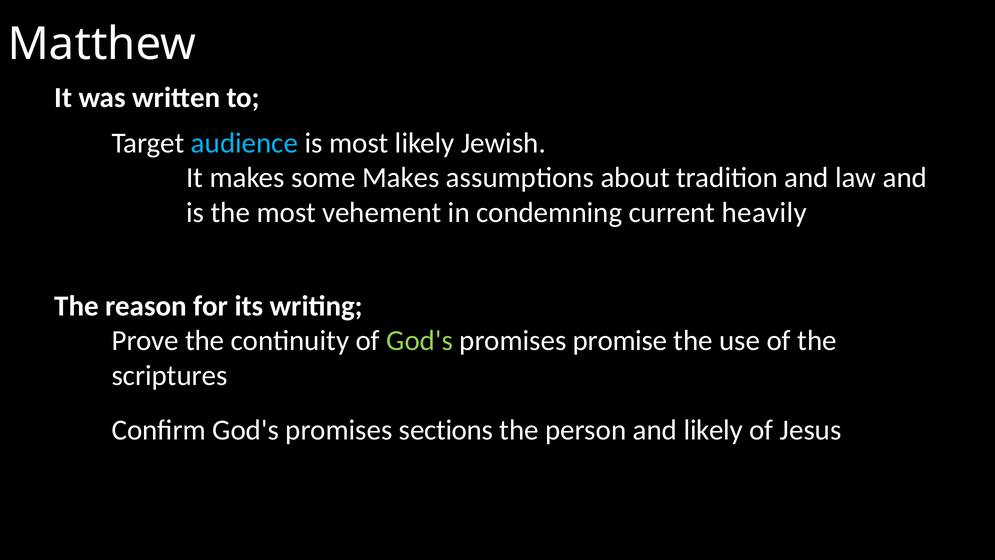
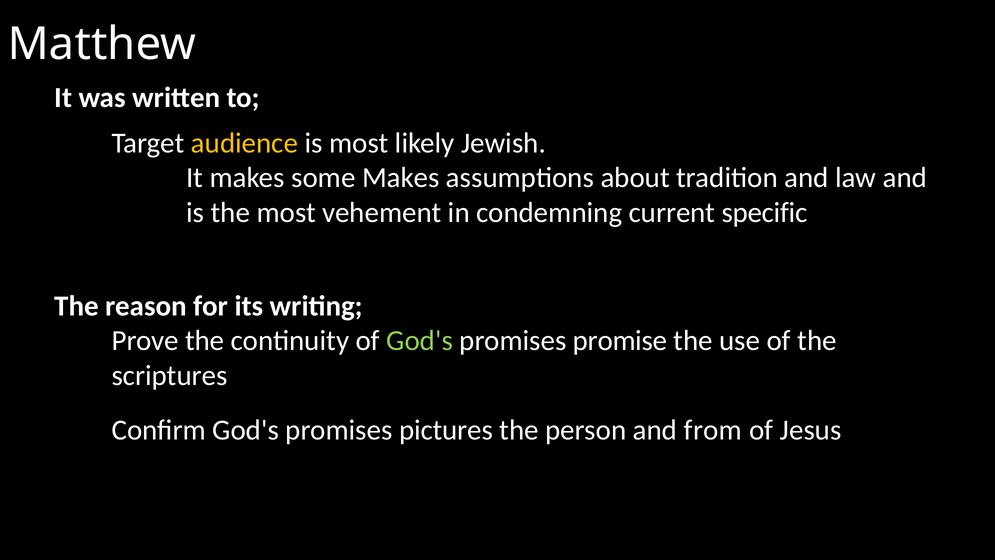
audience colour: light blue -> yellow
heavily: heavily -> specific
sections: sections -> pictures
and likely: likely -> from
